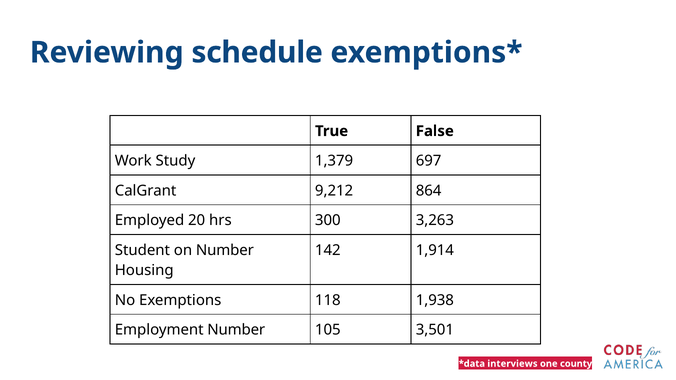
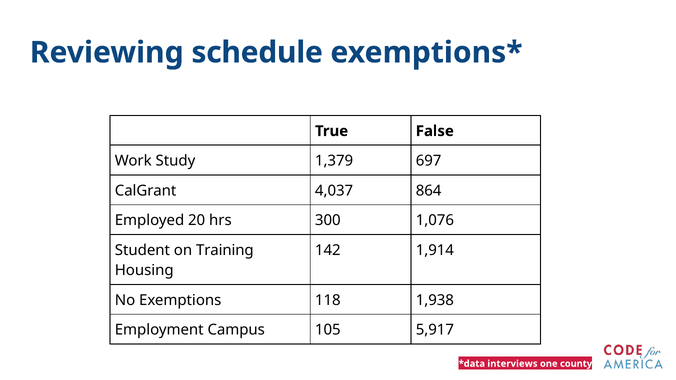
9,212: 9,212 -> 4,037
3,263: 3,263 -> 1,076
on Number: Number -> Training
Employment Number: Number -> Campus
3,501: 3,501 -> 5,917
